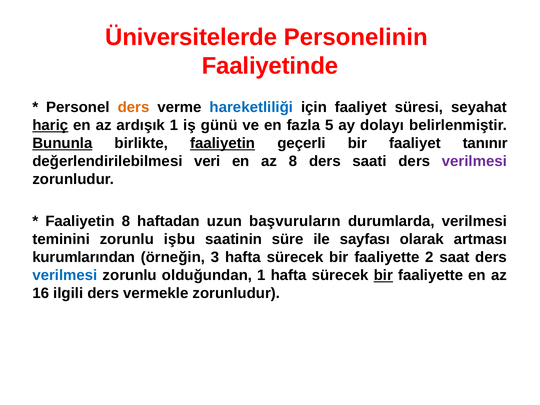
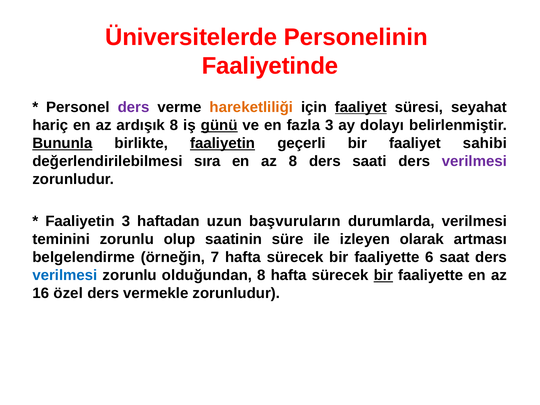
ders at (134, 107) colour: orange -> purple
hareketliliği colour: blue -> orange
faaliyet at (361, 107) underline: none -> present
hariç underline: present -> none
ardışık 1: 1 -> 8
günü underline: none -> present
fazla 5: 5 -> 3
tanınır: tanınır -> sahibi
veri: veri -> sıra
Faaliyetin 8: 8 -> 3
işbu: işbu -> olup
sayfası: sayfası -> izleyen
kurumlarından: kurumlarından -> belgelendirme
3: 3 -> 7
2: 2 -> 6
olduğundan 1: 1 -> 8
ilgili: ilgili -> özel
